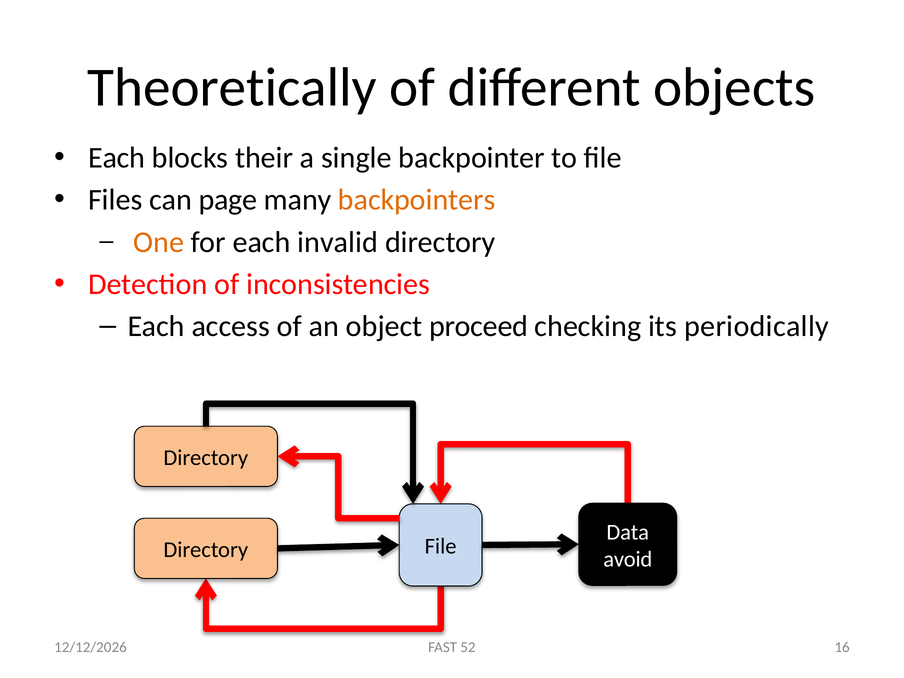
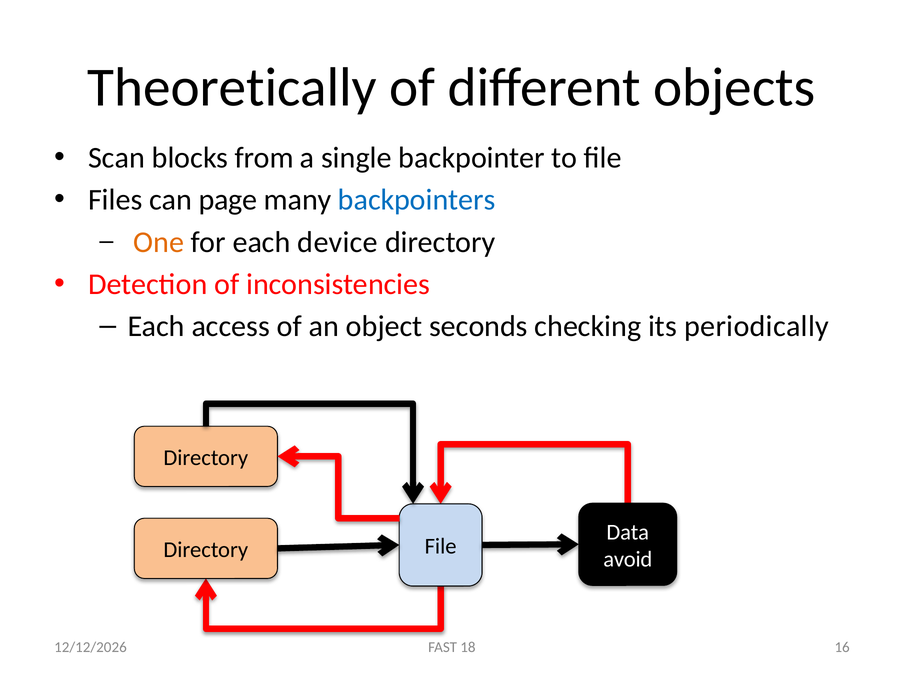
Each at (117, 158): Each -> Scan
their: their -> from
backpointers colour: orange -> blue
invalid: invalid -> device
proceed: proceed -> seconds
52: 52 -> 18
